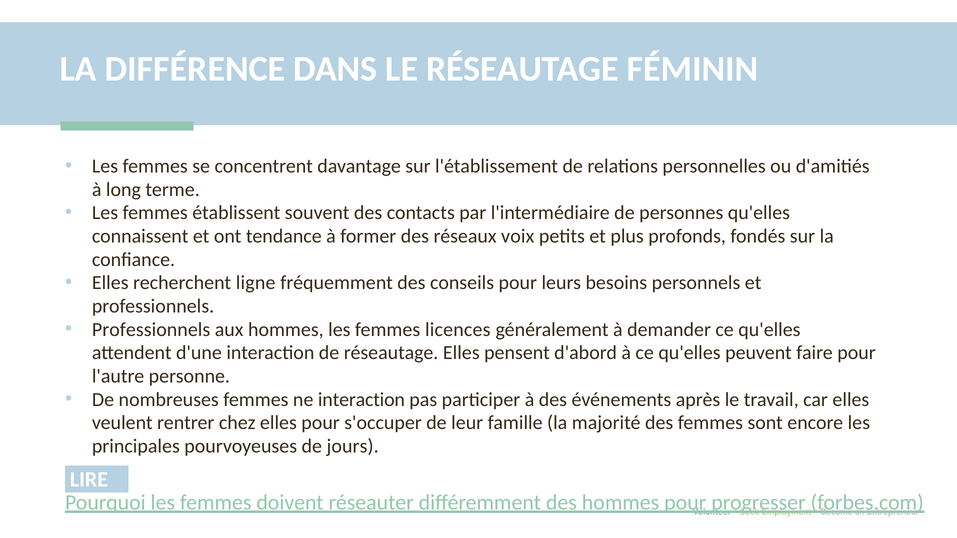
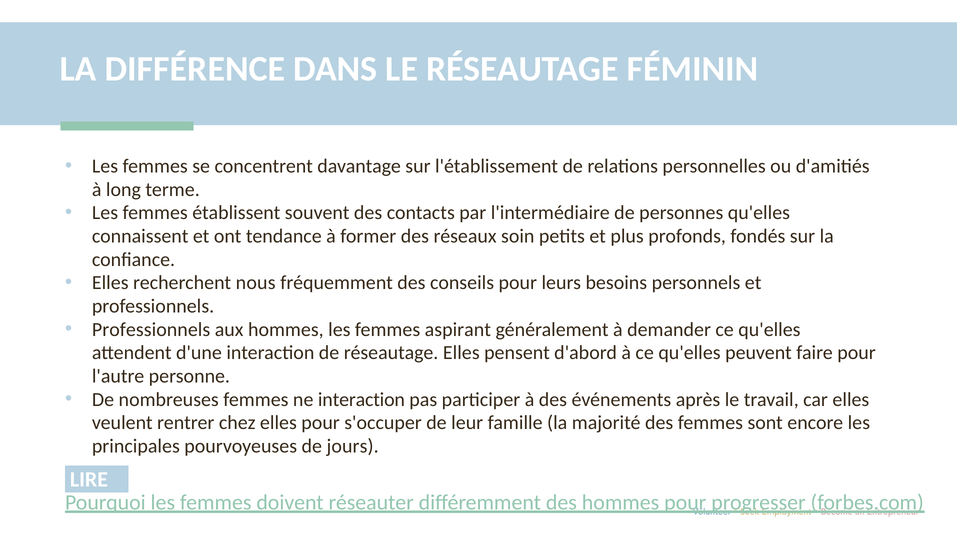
voix: voix -> soin
ligne: ligne -> nous
licences: licences -> aspirant
